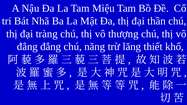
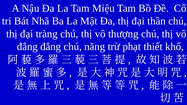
lăng: lăng -> phạt
